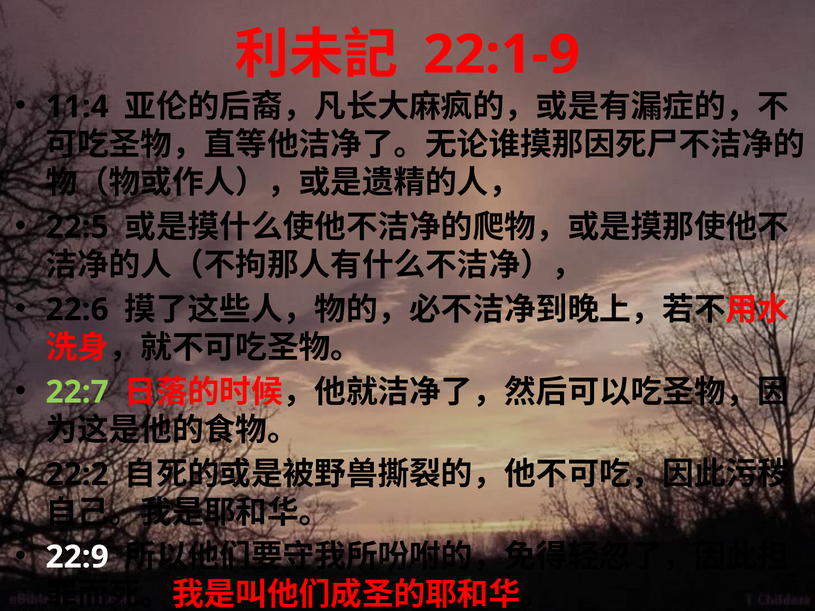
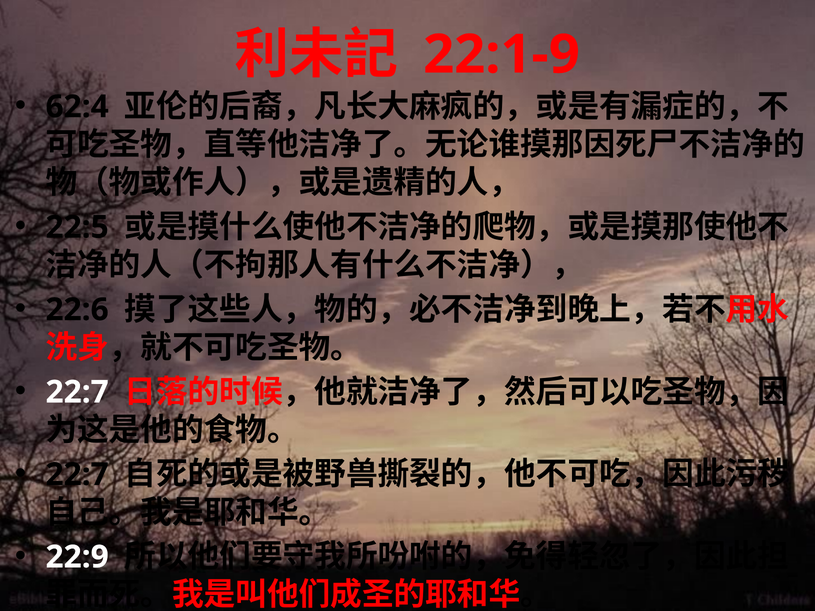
11:4: 11:4 -> 62:4
22:7 at (77, 392) colour: light green -> white
22:2 at (77, 475): 22:2 -> 22:7
